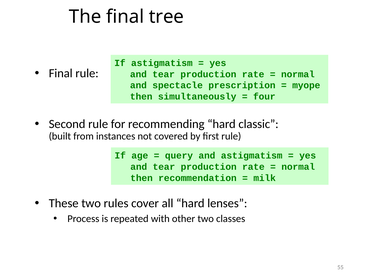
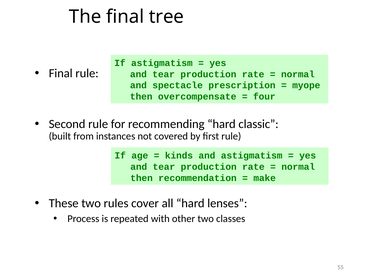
simultaneously: simultaneously -> overcompensate
query: query -> kinds
milk: milk -> make
